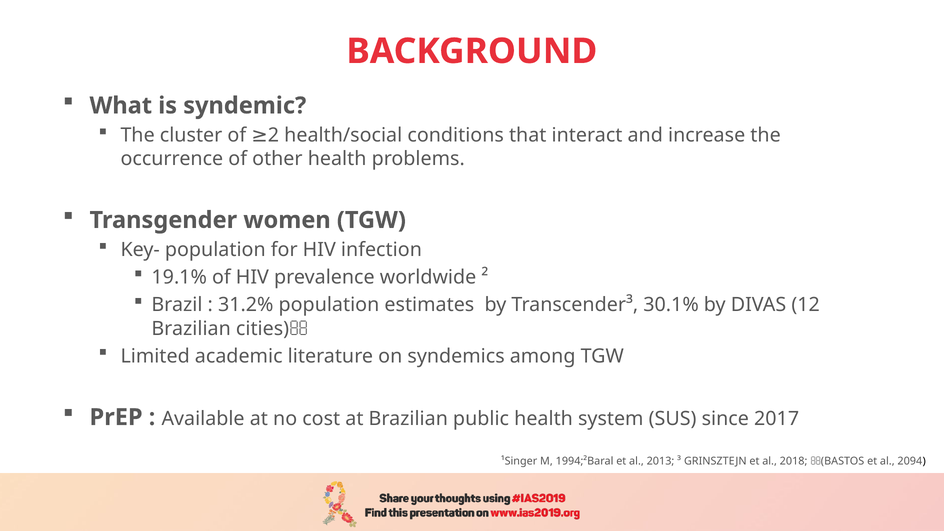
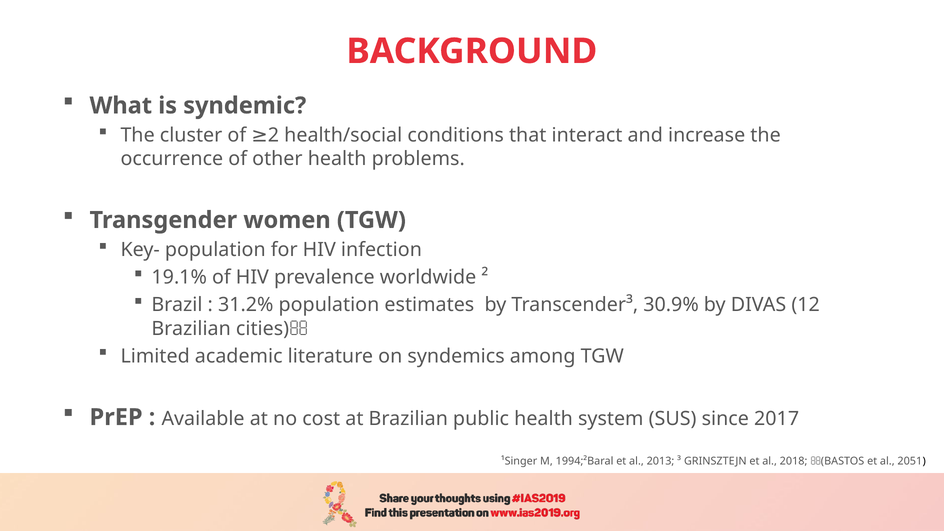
30.1%: 30.1% -> 30.9%
2094: 2094 -> 2051
